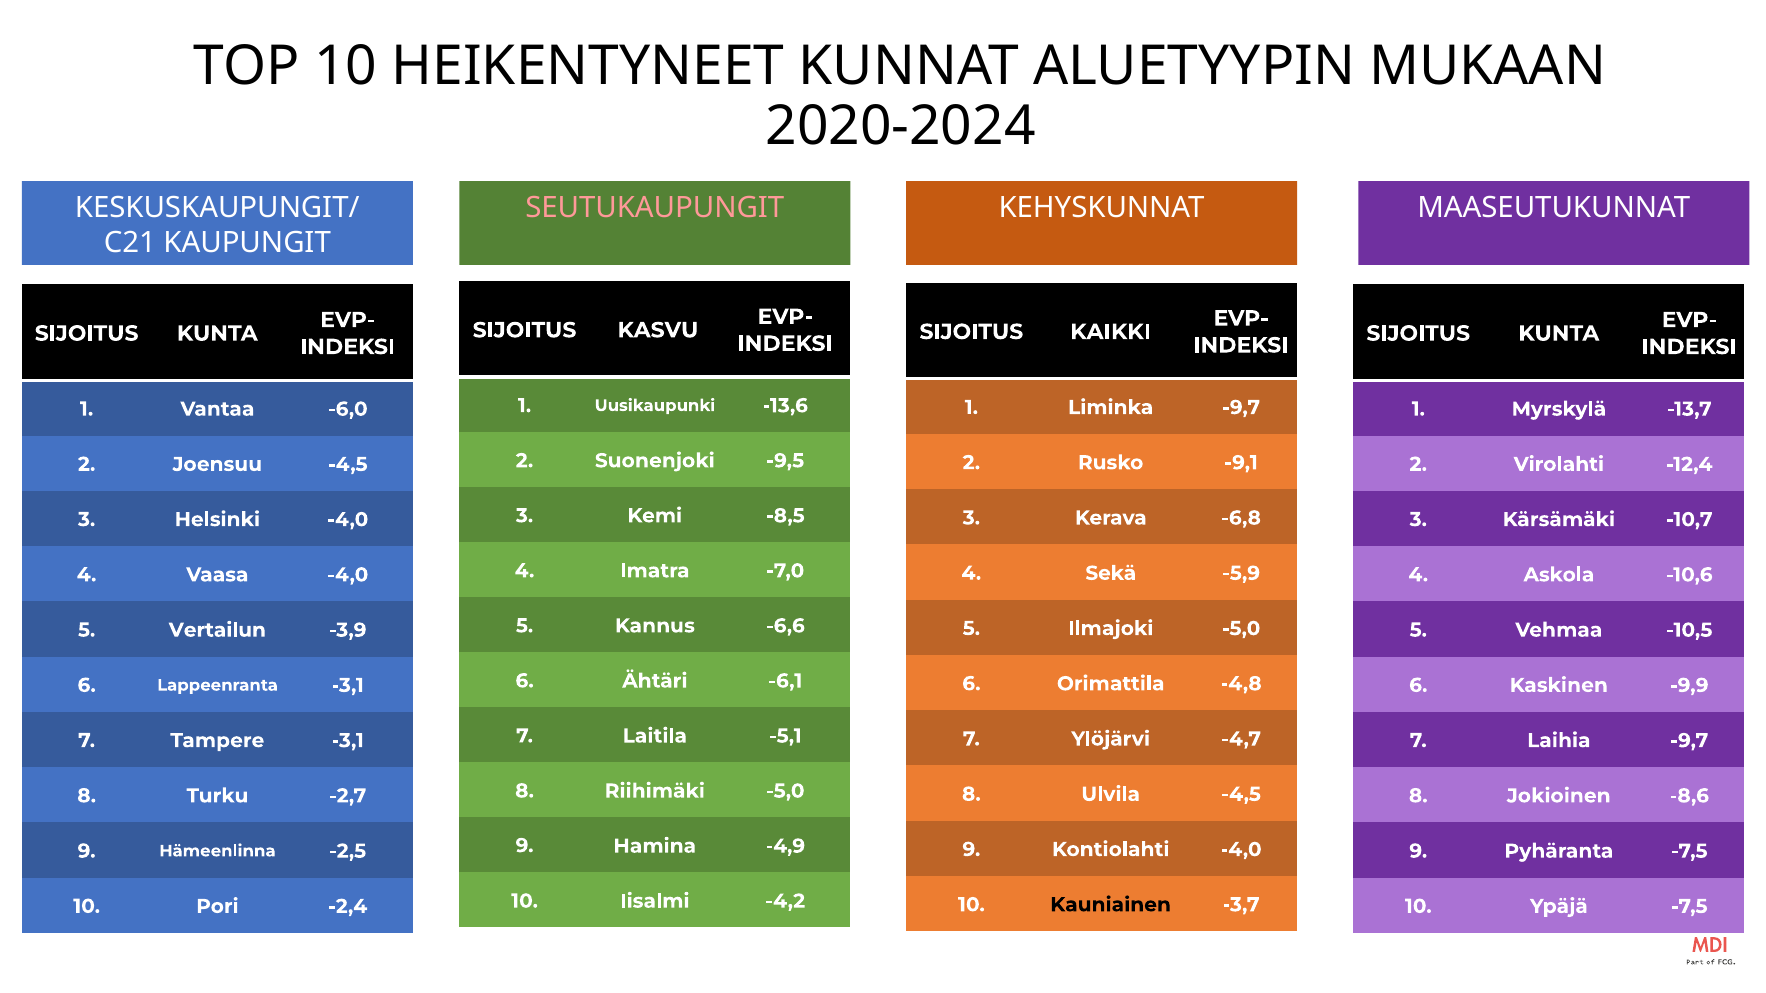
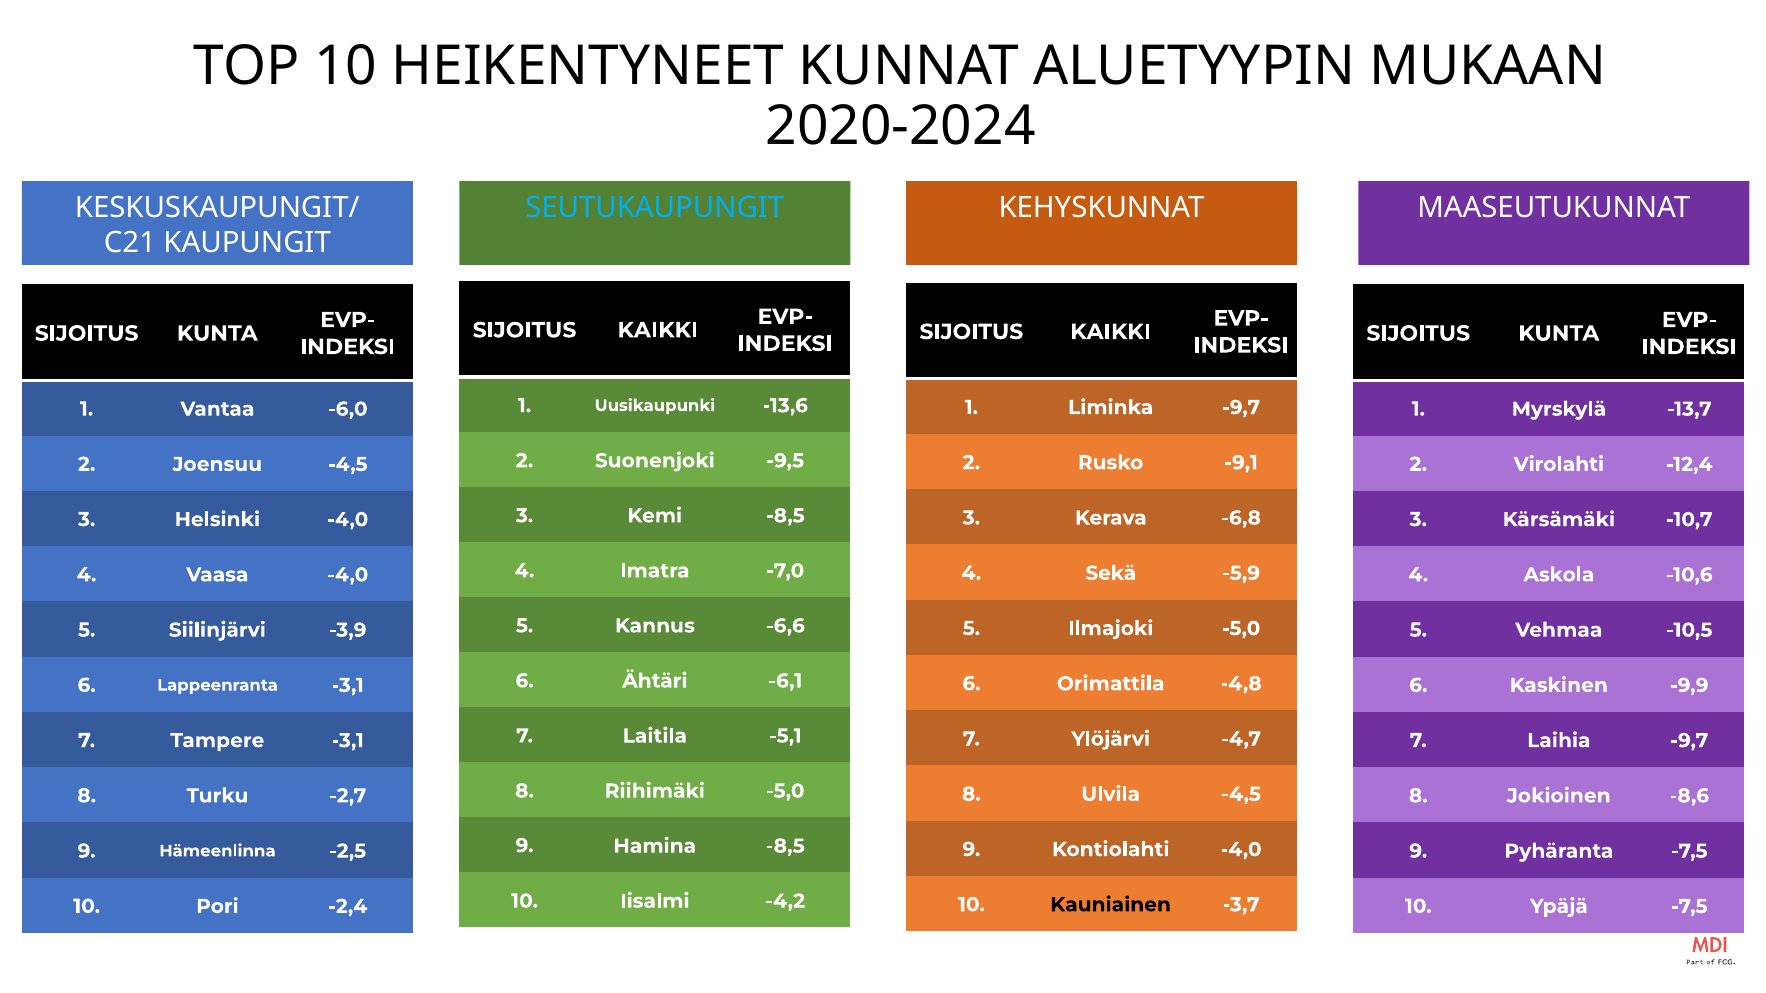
SEUTUKAUPUNGIT colour: pink -> light blue
KASVU at (658, 330): KASVU -> KAIKKI
Vertailun: Vertailun -> Siilinjärvi
Hamina -4,9: -4,9 -> -8,5
